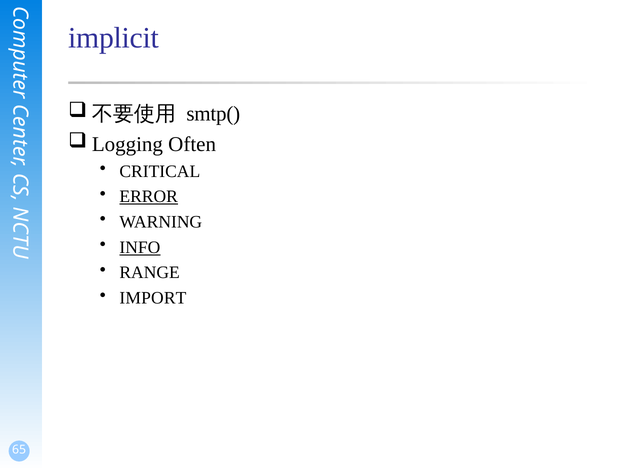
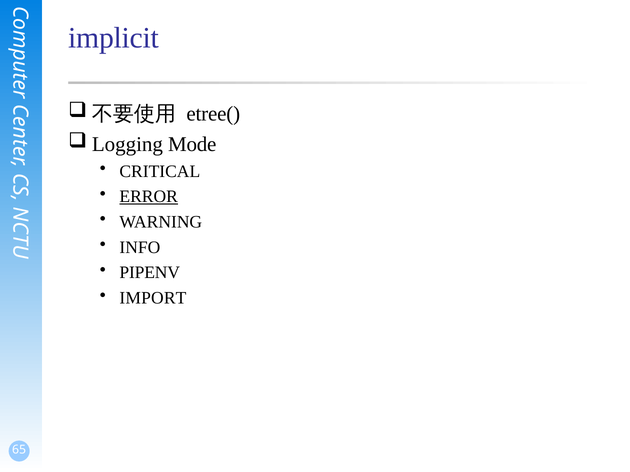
smtp(: smtp( -> etree(
Often: Often -> Mode
INFO underline: present -> none
RANGE: RANGE -> PIPENV
